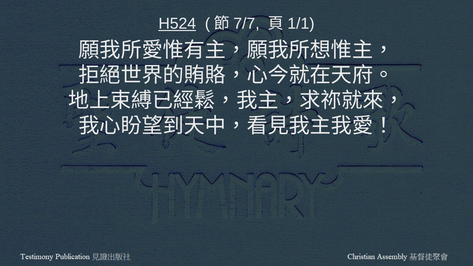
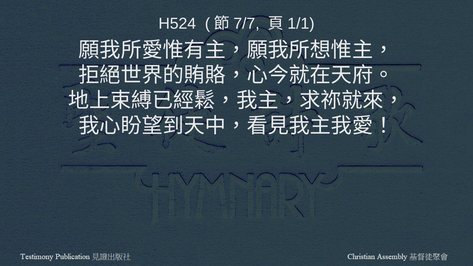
H524 underline: present -> none
